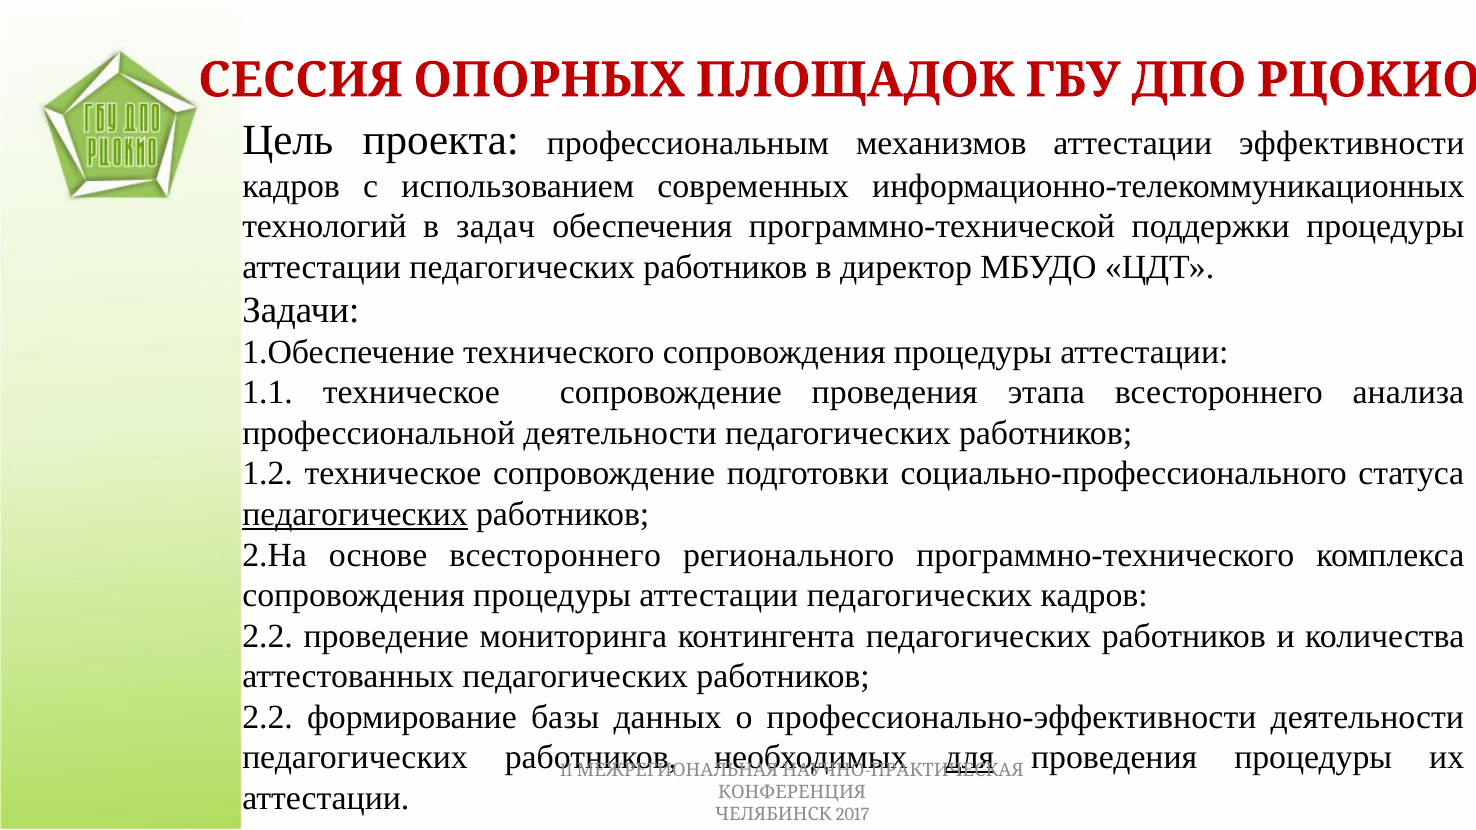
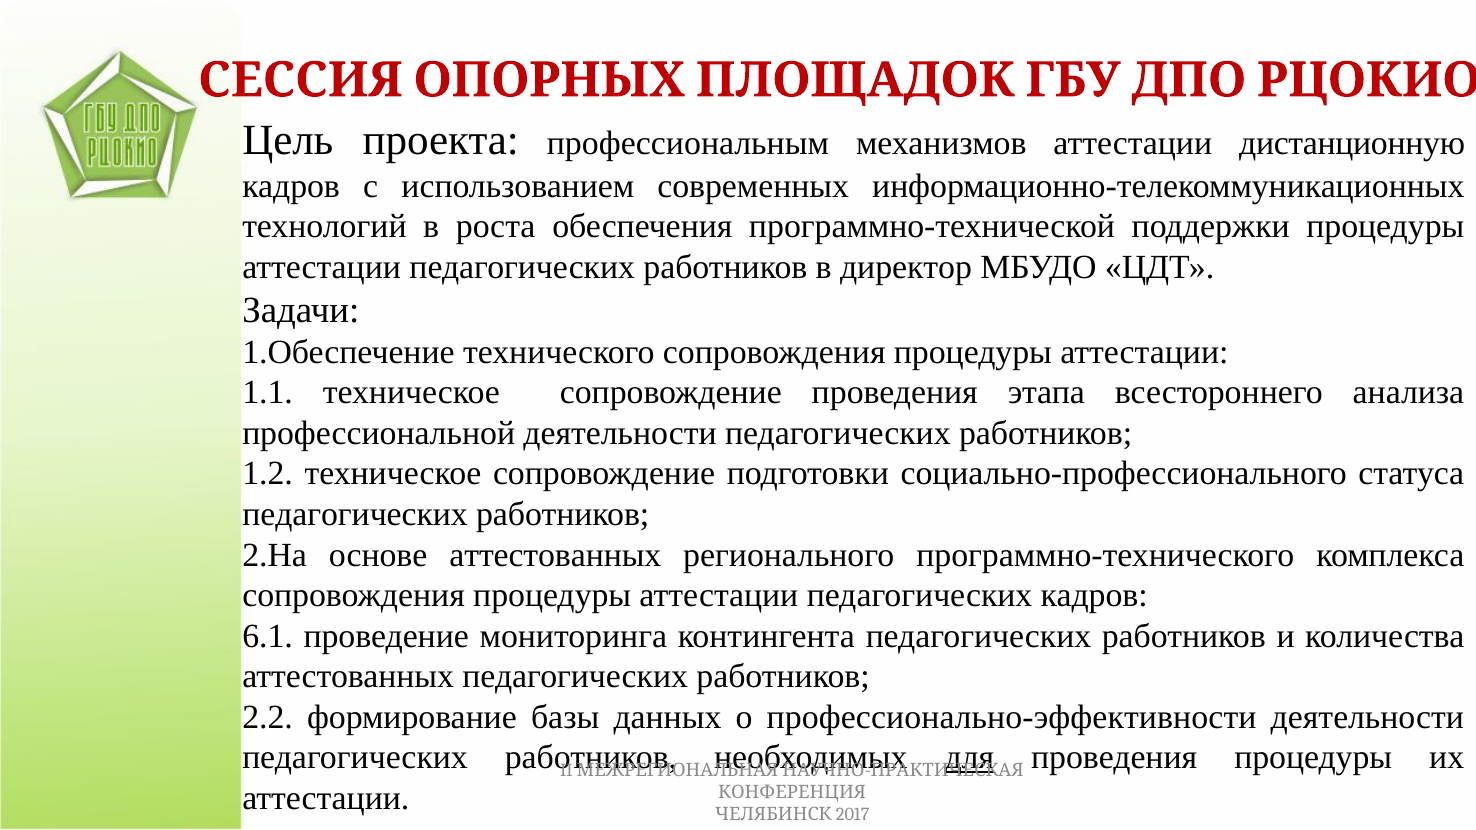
эффективности: эффективности -> дистанционную
задач: задач -> роста
педагогических at (355, 514) underline: present -> none
основе всестороннего: всестороннего -> аттестованных
2.2 at (268, 636): 2.2 -> 6.1
